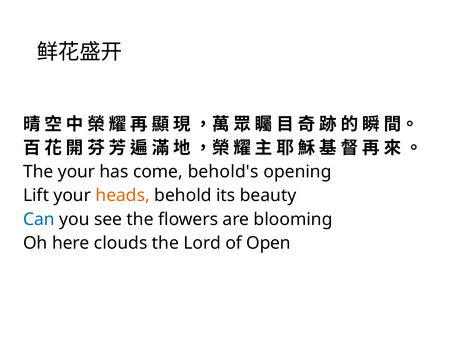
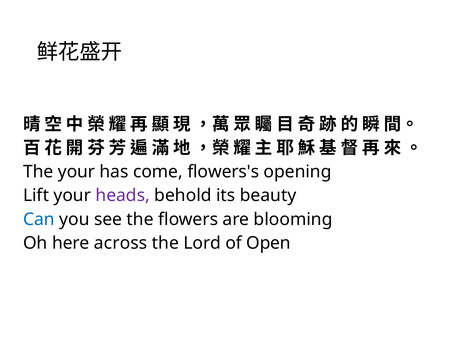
behold's: behold's -> flowers's
heads colour: orange -> purple
clouds: clouds -> across
